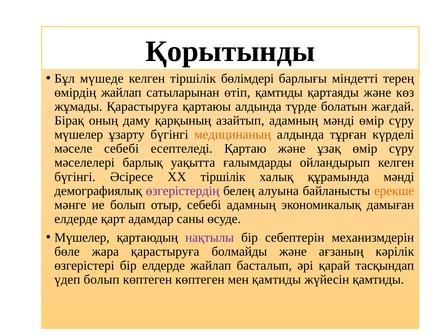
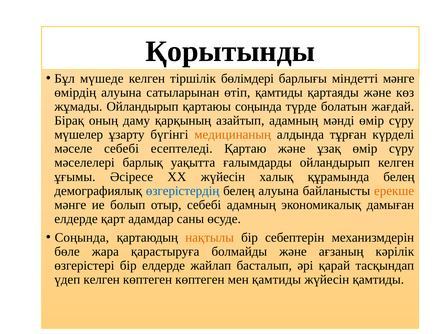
міндетті терең: терең -> мәнге
өмірдің жайлап: жайлап -> алуына
жұмады Қарастыруға: Қарастыруға -> Ойландырып
қартаюы алдында: алдында -> соңында
бүгінгі at (75, 177): бүгінгі -> ұғымы
ХХ тіршілік: тіршілік -> жүйесін
құрамында мәнді: мәнді -> белең
өзгерістердің colour: purple -> blue
Мүшелер at (82, 238): Мүшелер -> Соңында
нақтылы colour: purple -> orange
үдеп болып: болып -> келген
